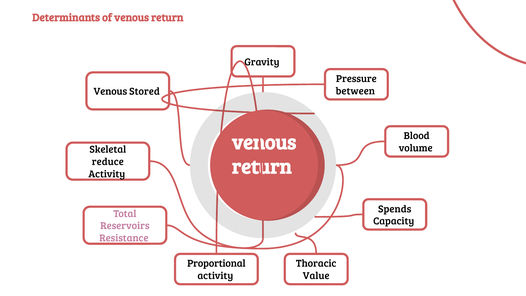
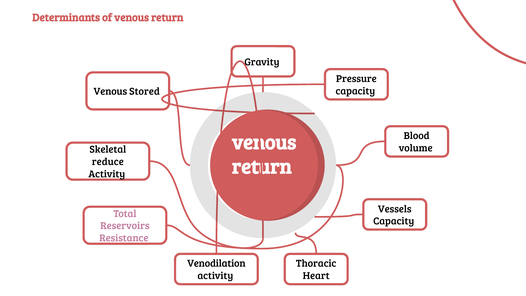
between at (355, 91): between -> capacity
Spends: Spends -> Vessels
Proportional: Proportional -> Venodilation
Value: Value -> Heart
